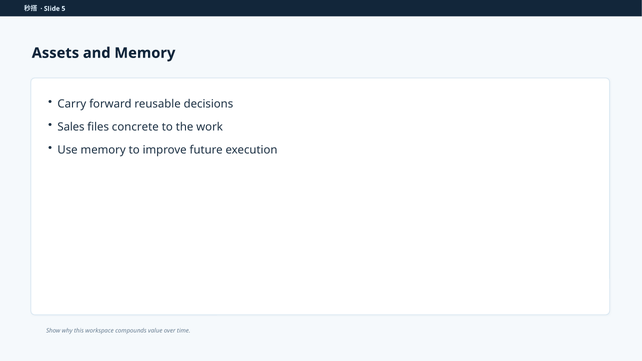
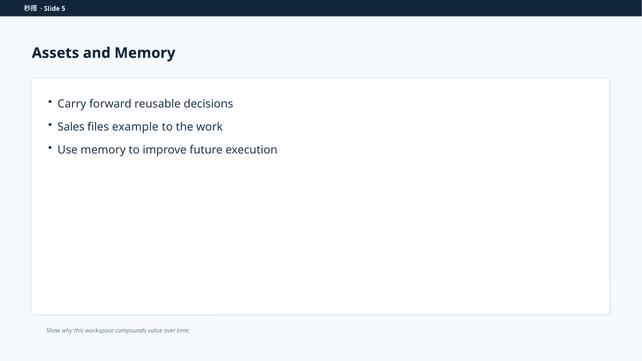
concrete: concrete -> example
